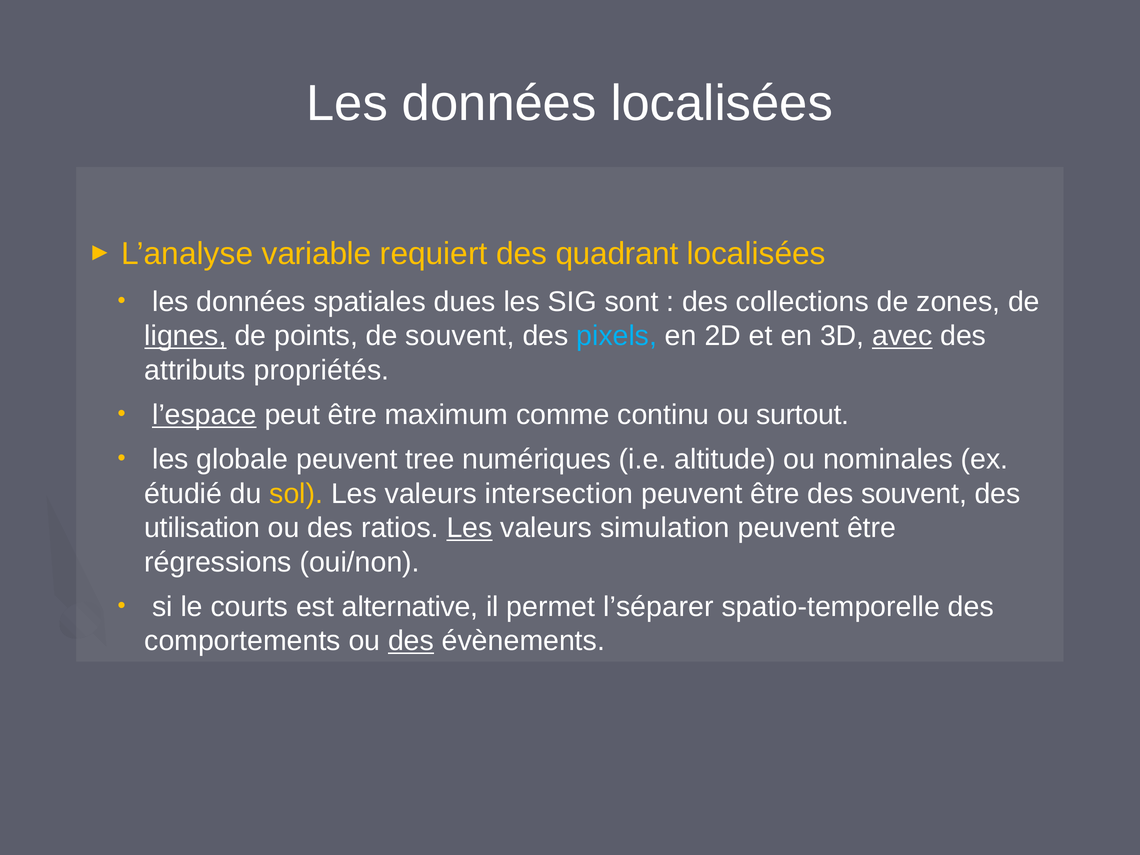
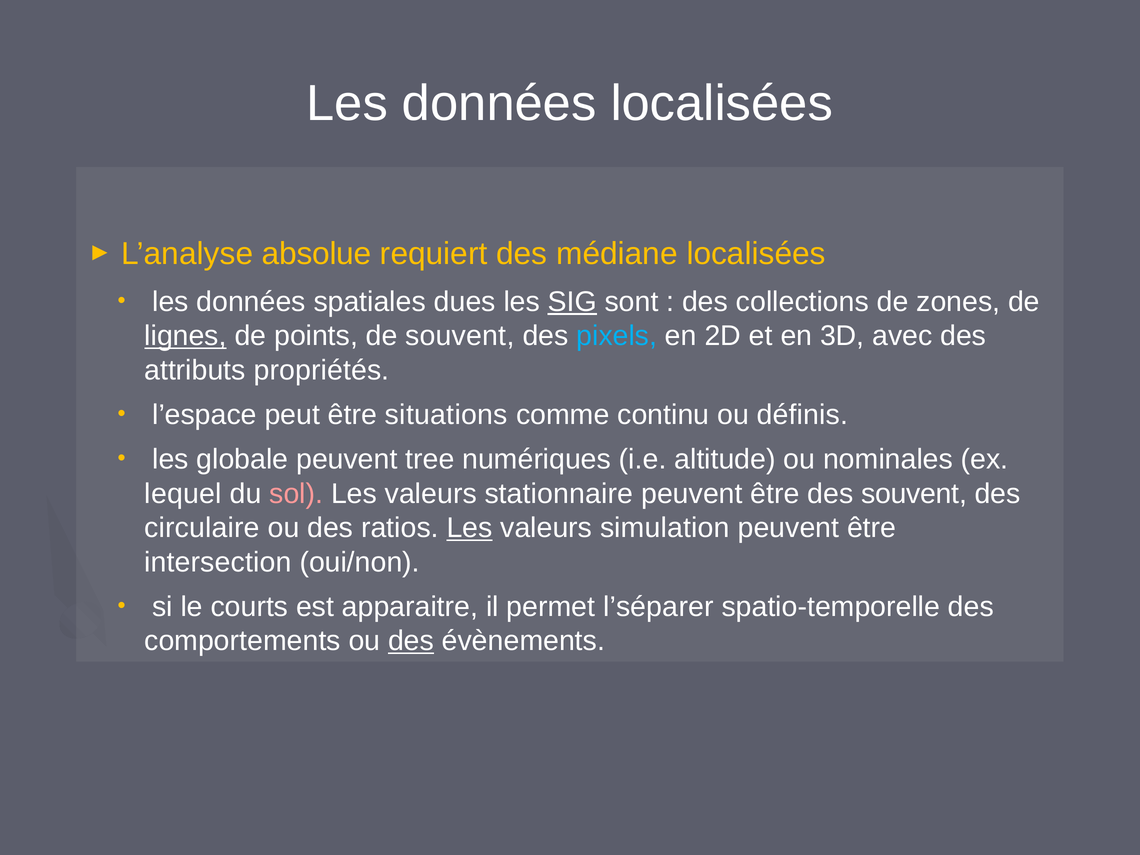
variable: variable -> absolue
quadrant: quadrant -> médiane
SIG underline: none -> present
avec underline: present -> none
l’espace underline: present -> none
maximum: maximum -> situations
surtout: surtout -> définis
étudié: étudié -> lequel
sol colour: yellow -> pink
intersection: intersection -> stationnaire
utilisation: utilisation -> circulaire
régressions: régressions -> intersection
alternative: alternative -> apparaitre
